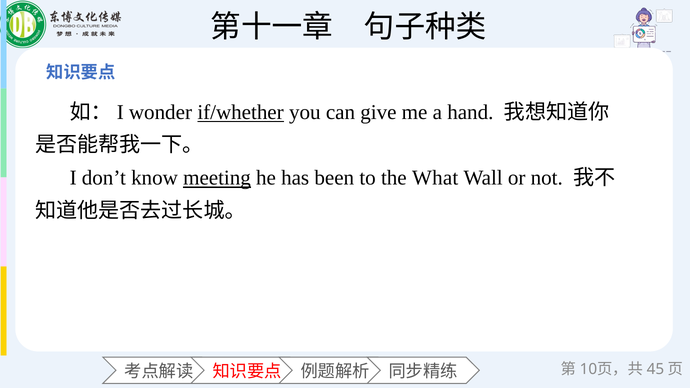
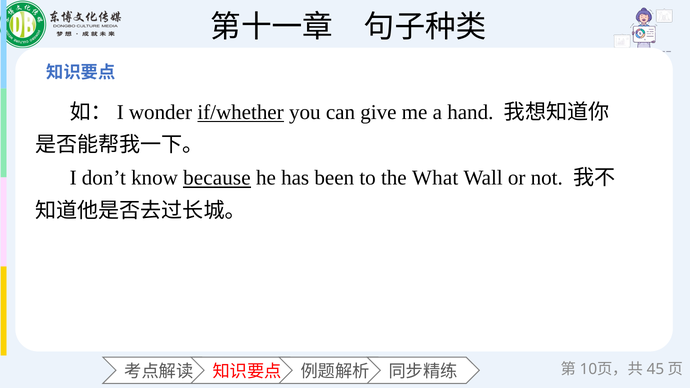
meeting: meeting -> because
